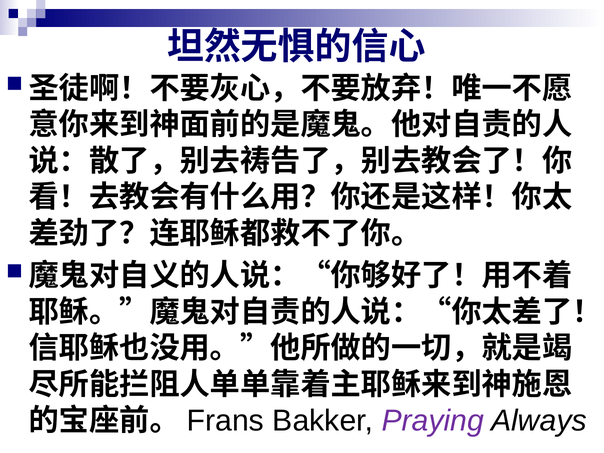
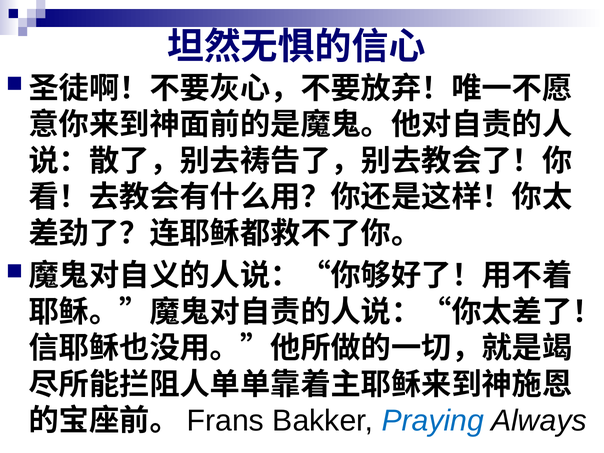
Praying colour: purple -> blue
